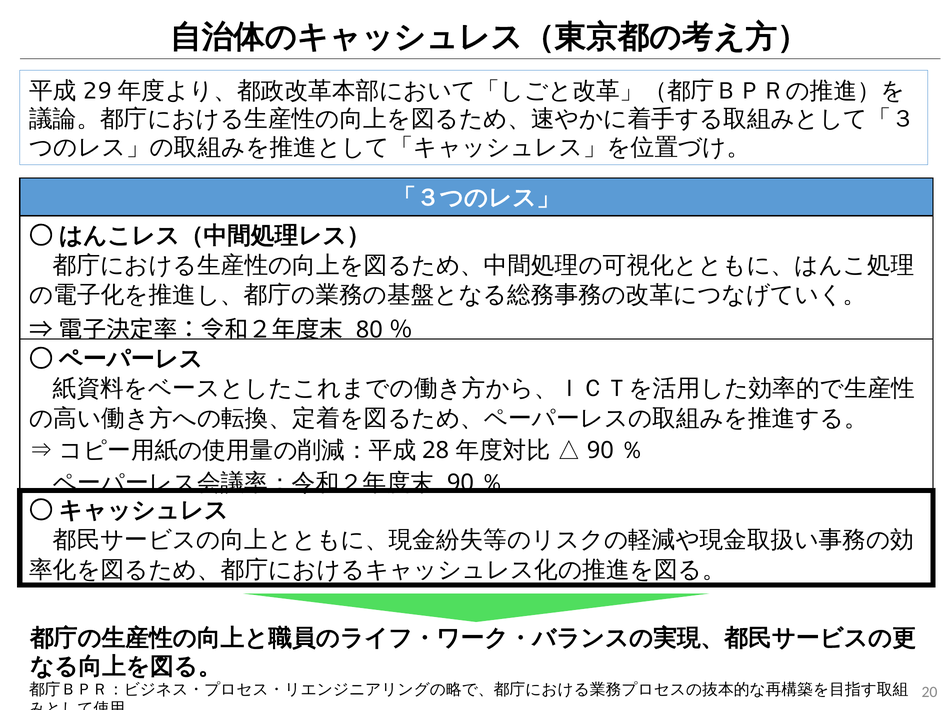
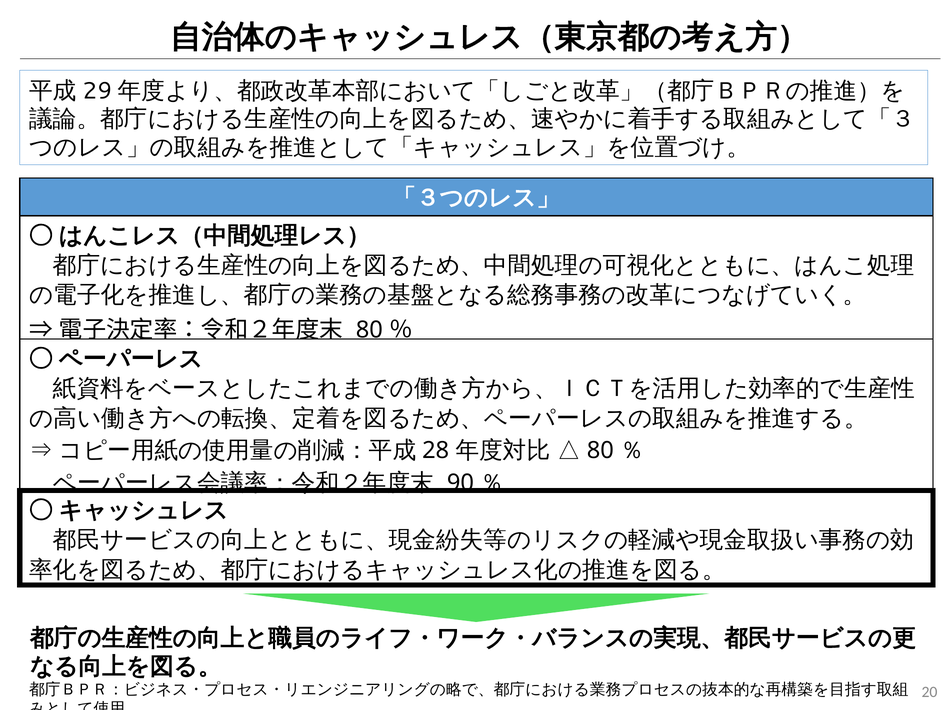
90 at (600, 451): 90 -> 80
